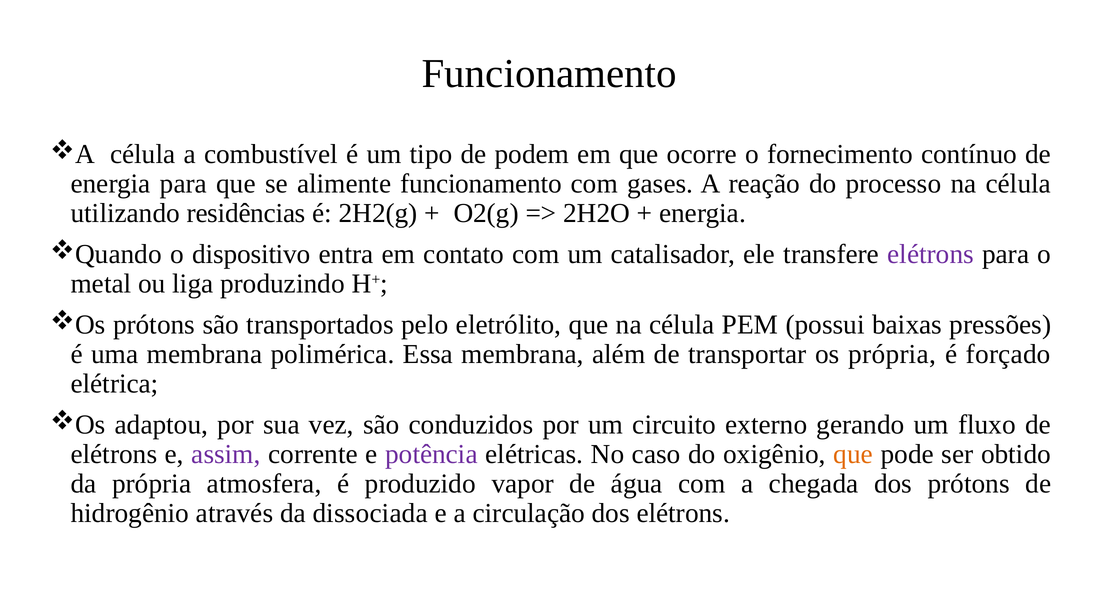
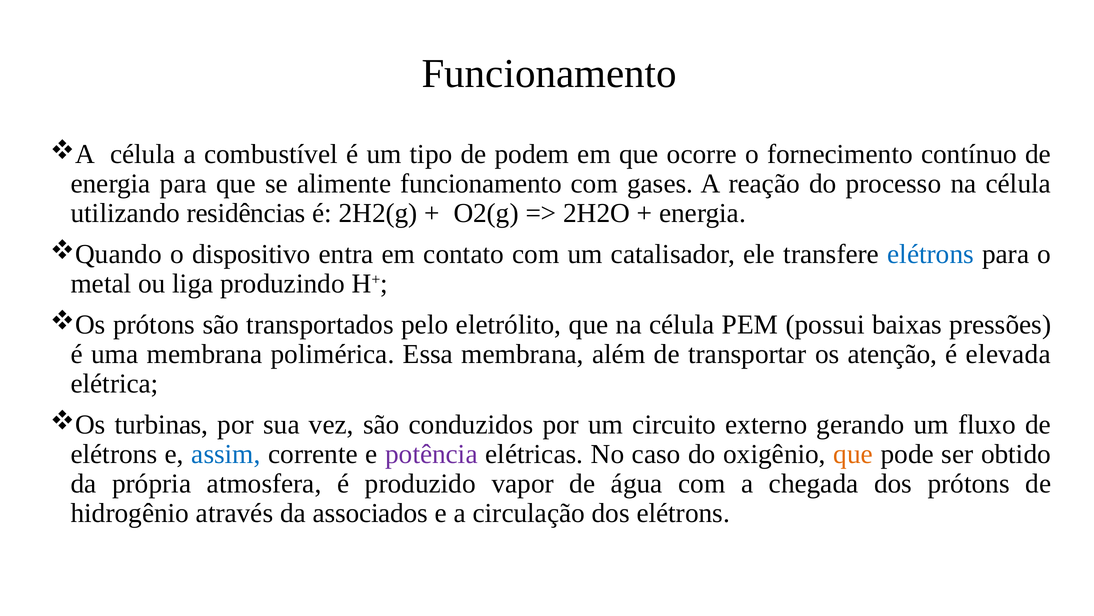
elétrons at (931, 254) colour: purple -> blue
os própria: própria -> atenção
forçado: forçado -> elevada
adaptou: adaptou -> turbinas
assim colour: purple -> blue
dissociada: dissociada -> associados
